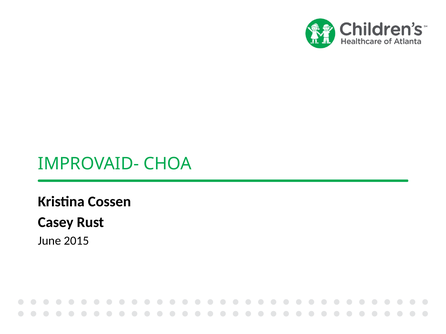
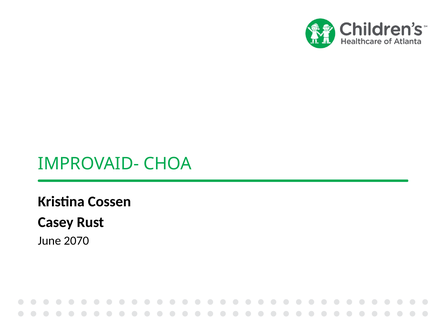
2015: 2015 -> 2070
